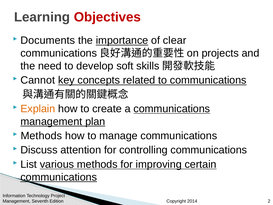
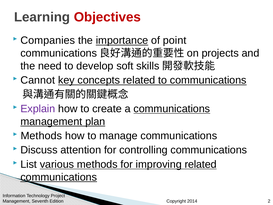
Documents: Documents -> Companies
clear: clear -> point
Explain colour: orange -> purple
improving certain: certain -> related
